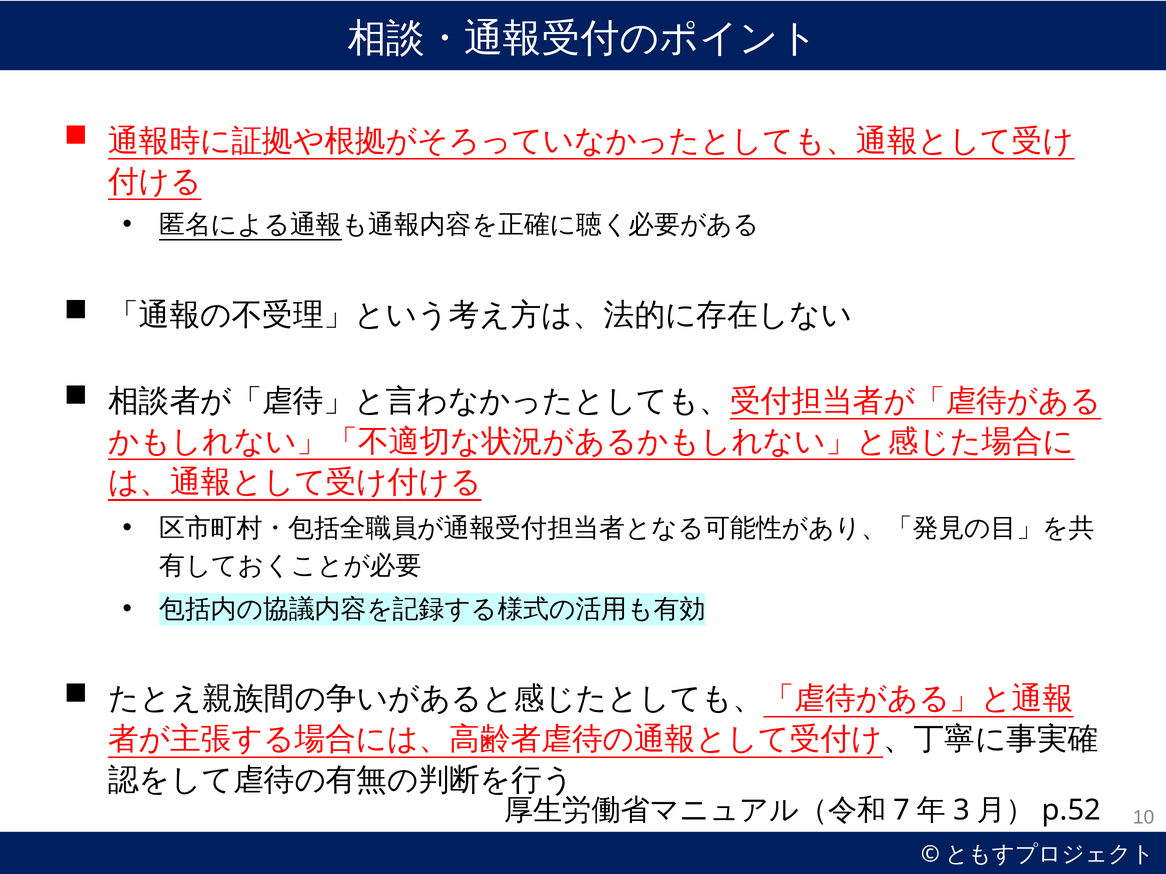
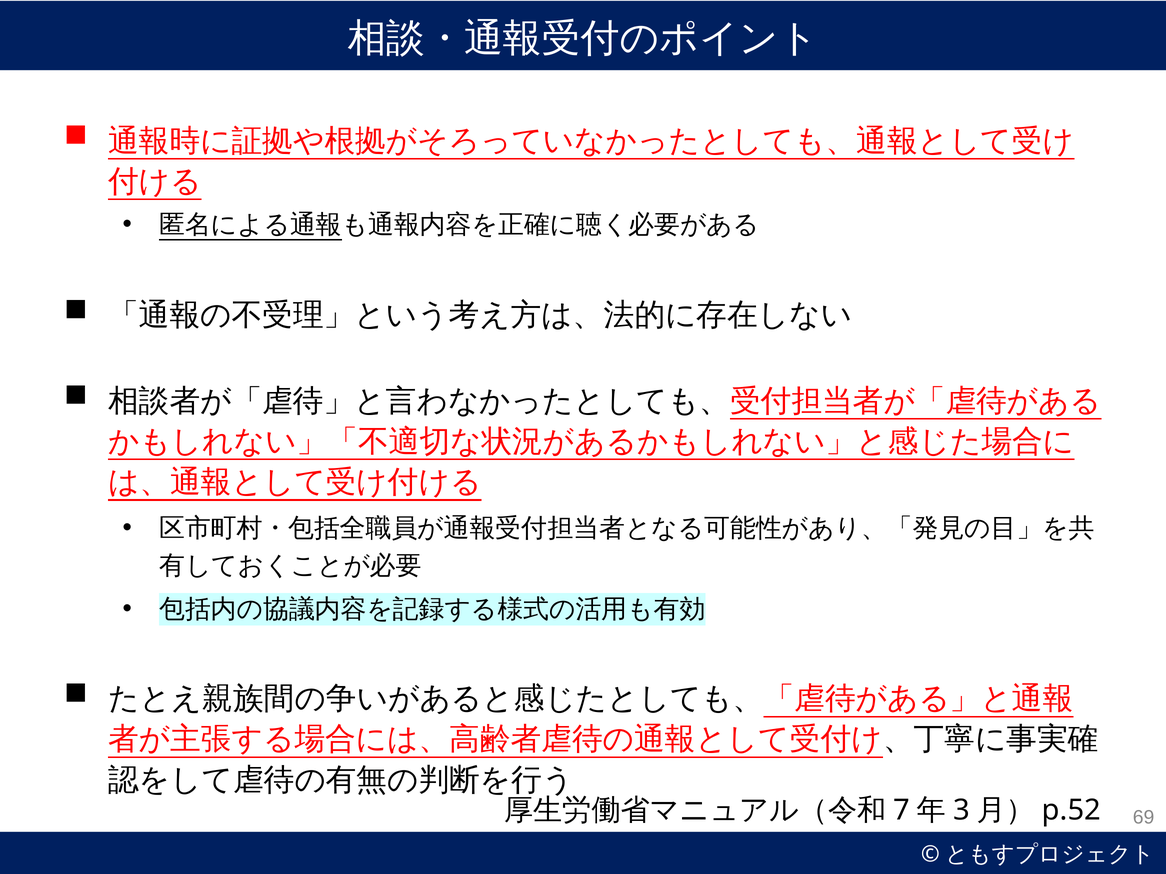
10: 10 -> 69
